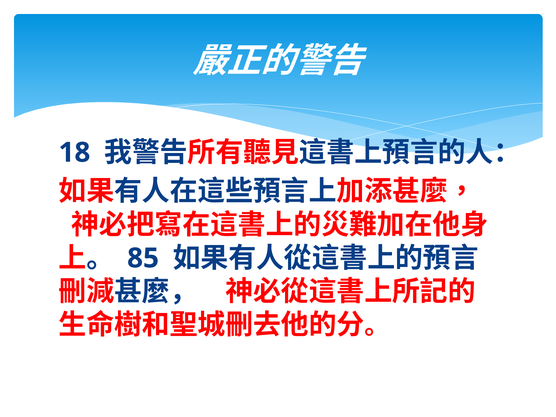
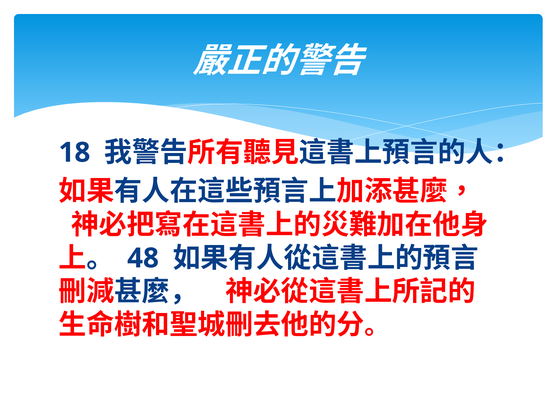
85: 85 -> 48
